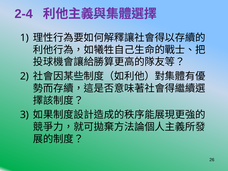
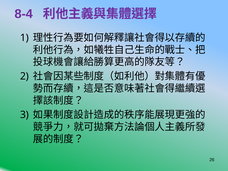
2-4: 2-4 -> 8-4
